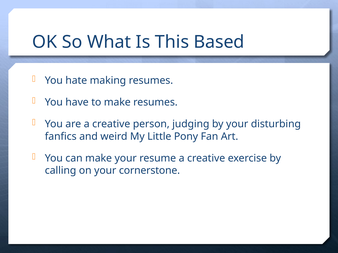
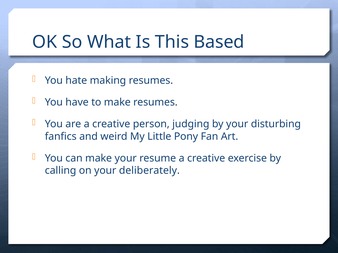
cornerstone: cornerstone -> deliberately
